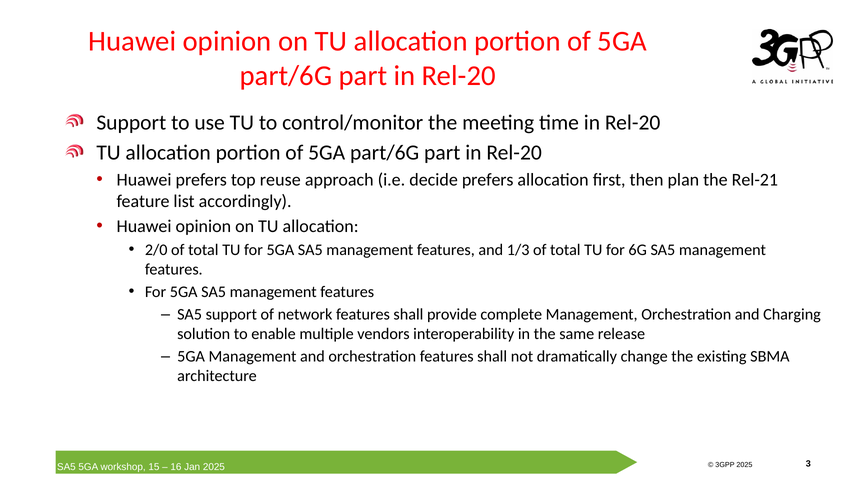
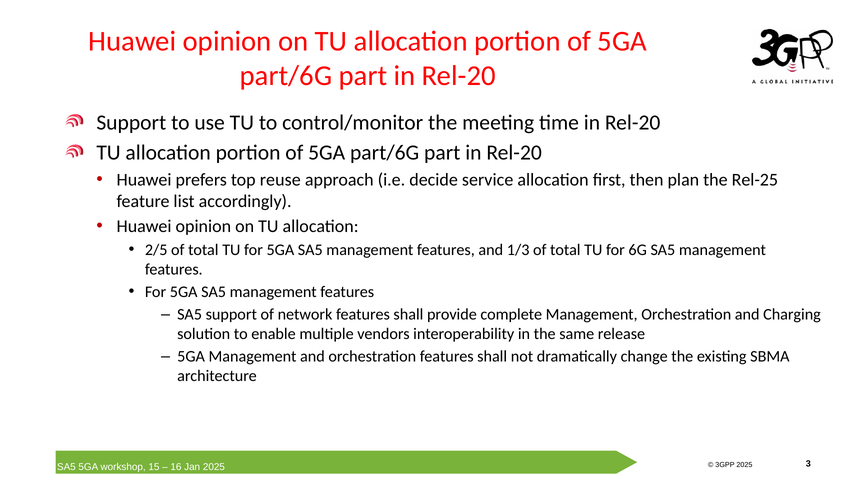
decide prefers: prefers -> service
Rel-21: Rel-21 -> Rel-25
2/0: 2/0 -> 2/5
